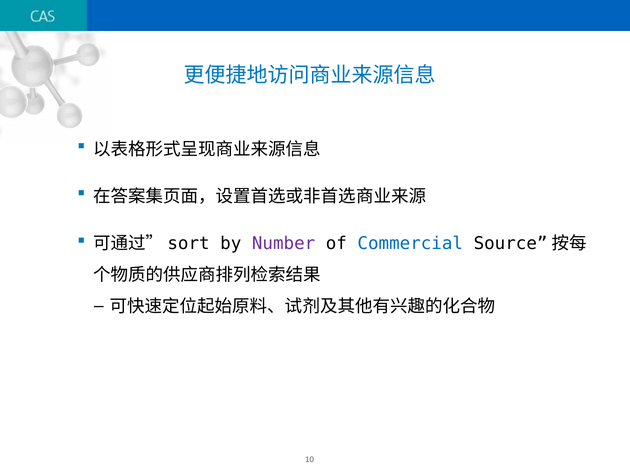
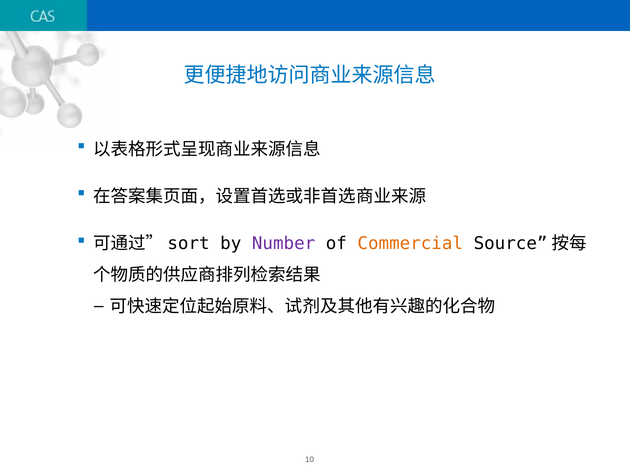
Commercial colour: blue -> orange
